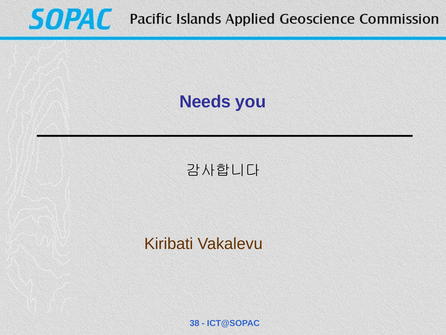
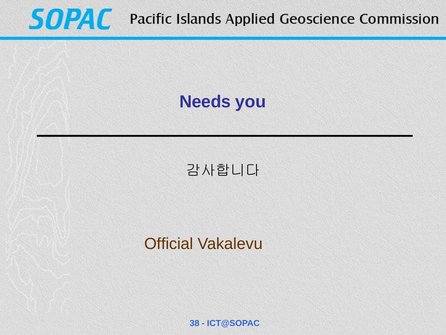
Kiribati: Kiribati -> Official
